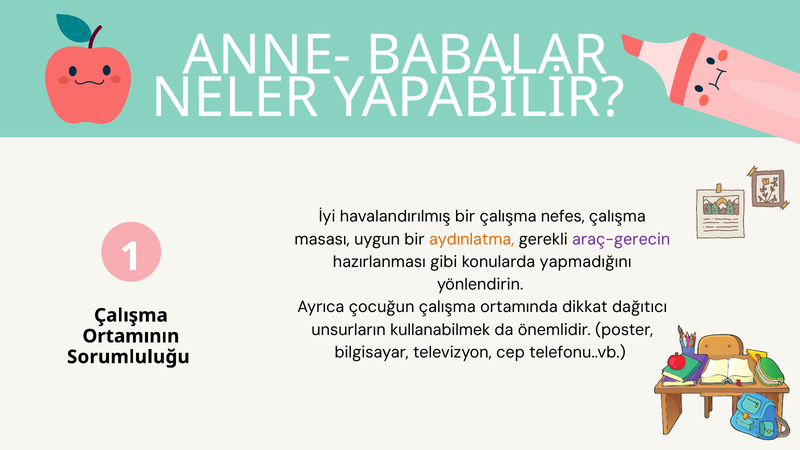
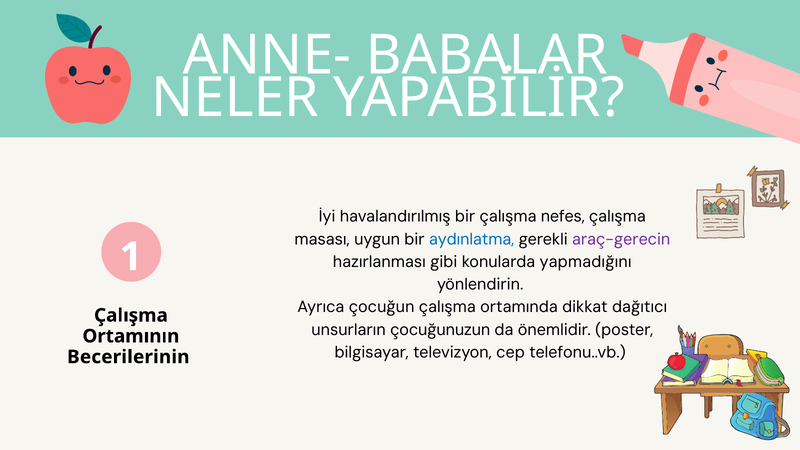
aydınlatma colour: orange -> blue
kullanabilmek: kullanabilmek -> çocuğunuzun
Sorumluluğu: Sorumluluğu -> Becerilerinin
